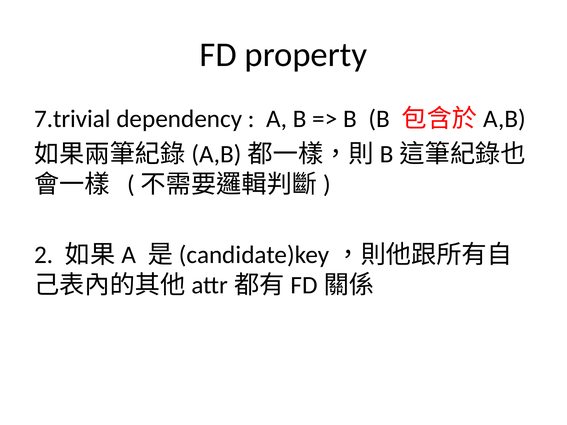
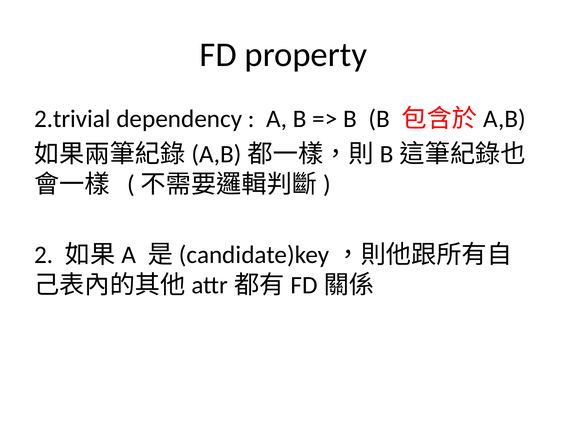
7.trivial: 7.trivial -> 2.trivial
